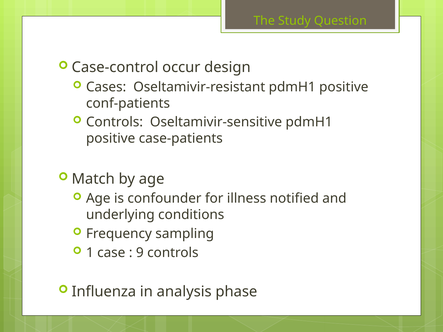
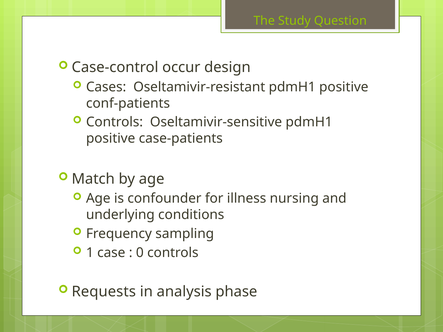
notified: notified -> nursing
9: 9 -> 0
Influenza: Influenza -> Requests
